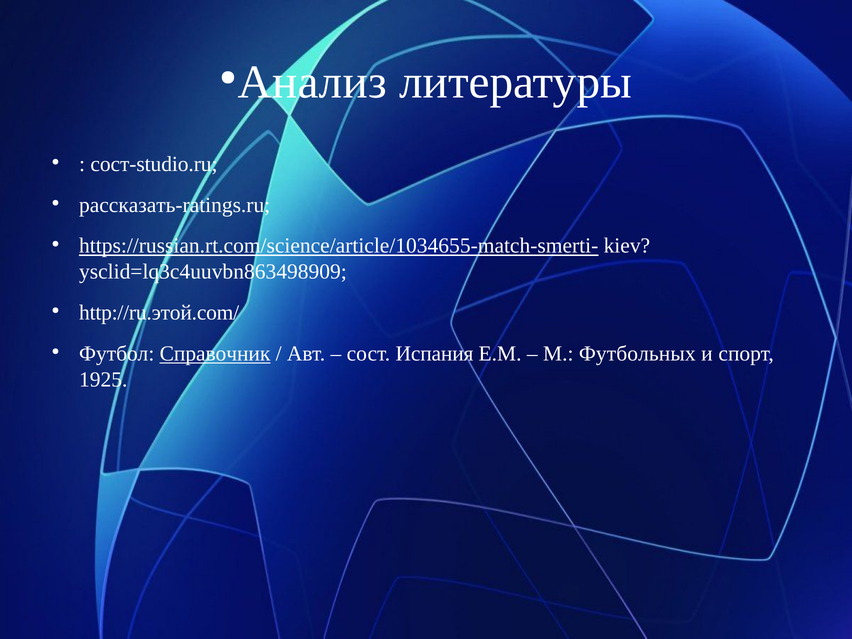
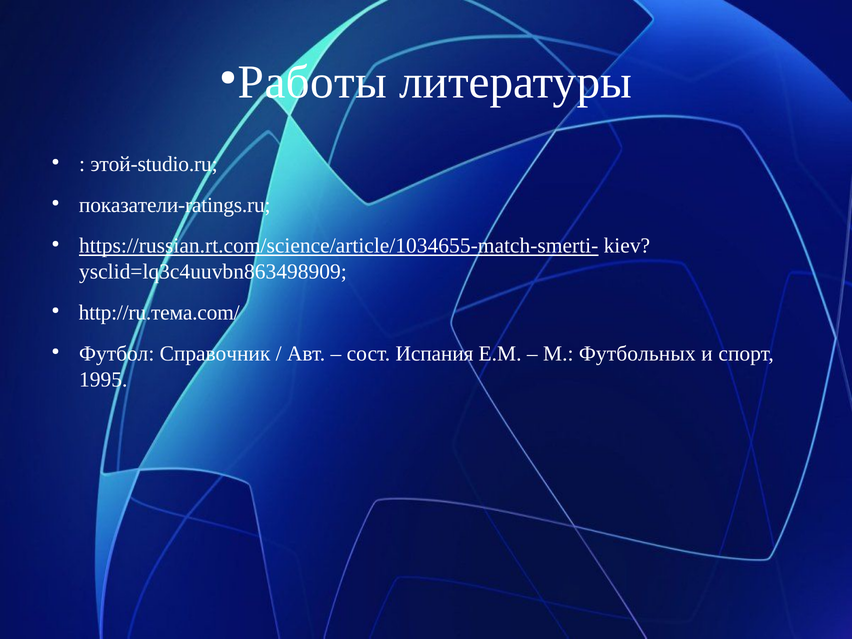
Анализ: Анализ -> Работы
сост-studio.ru: сост-studio.ru -> этой-studio.ru
рассказать-ratings.ru: рассказать-ratings.ru -> показатели-ratings.ru
http://ru.этой.com/: http://ru.этой.com/ -> http://ru.тема.com/
Справочник underline: present -> none
1925: 1925 -> 1995
